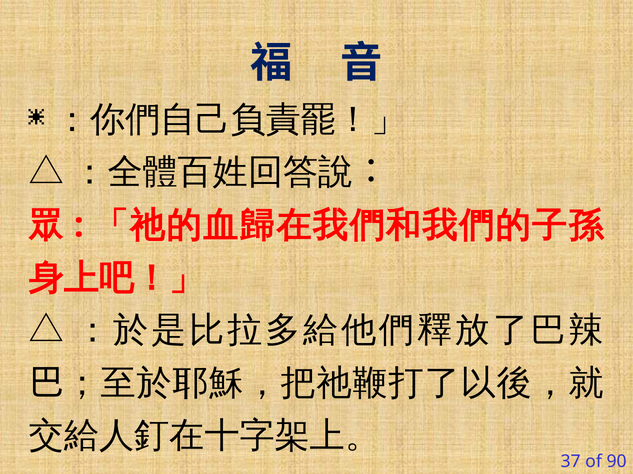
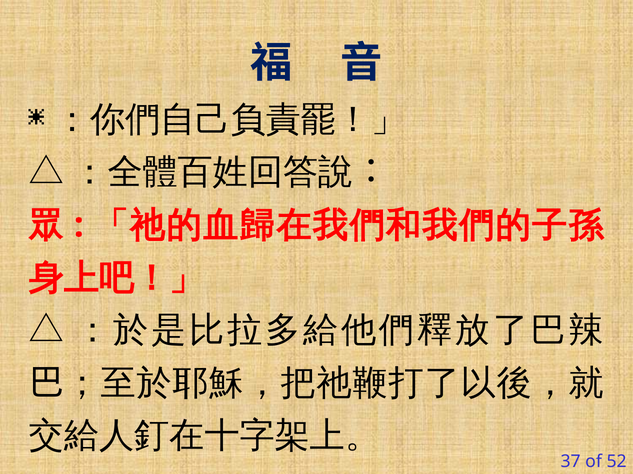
90: 90 -> 52
